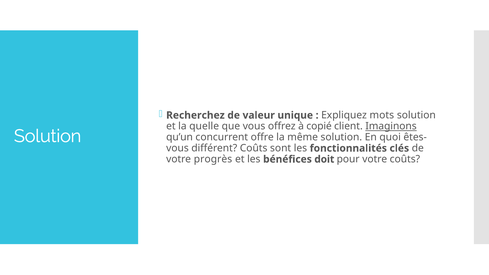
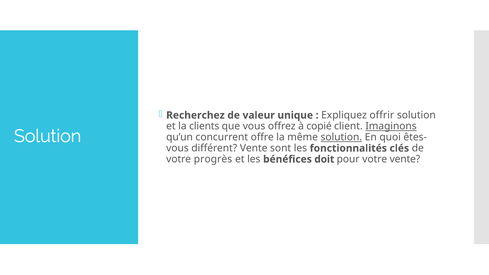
mots: mots -> offrir
quelle: quelle -> clients
solution at (341, 137) underline: none -> present
différent Coûts: Coûts -> Vente
votre coûts: coûts -> vente
